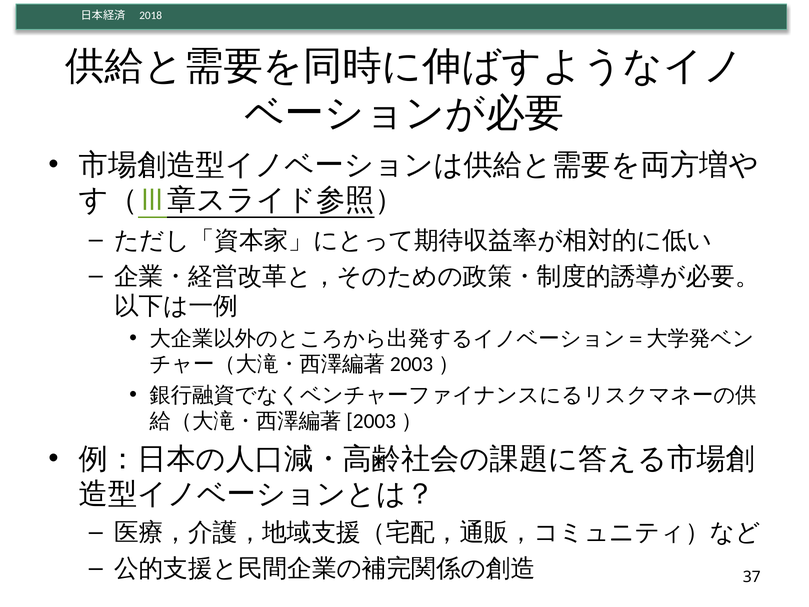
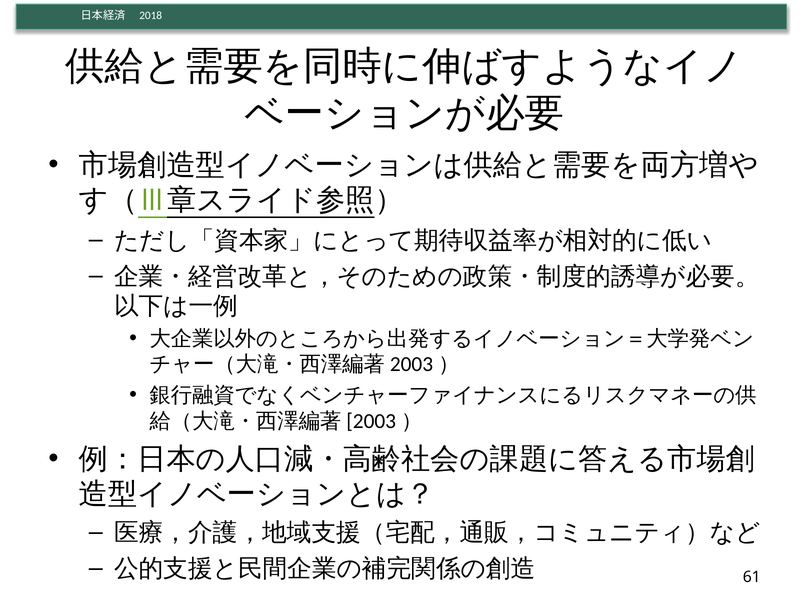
37: 37 -> 61
